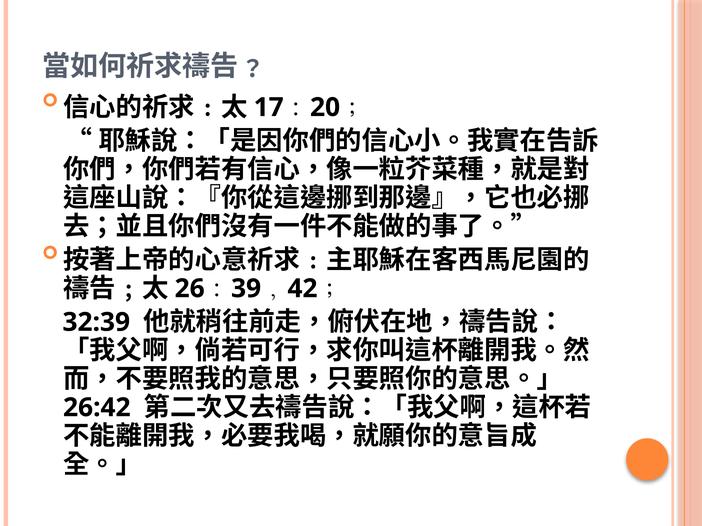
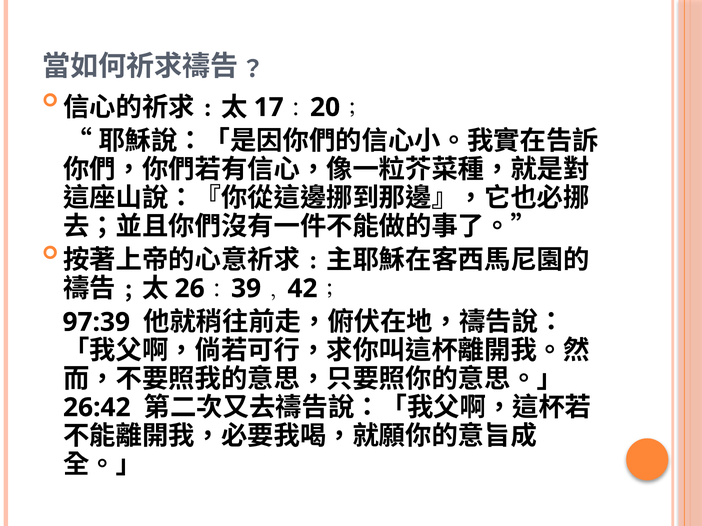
32:39: 32:39 -> 97:39
